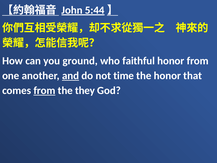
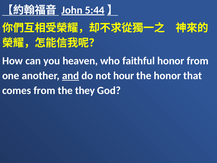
ground: ground -> heaven
time: time -> hour
from at (44, 90) underline: present -> none
